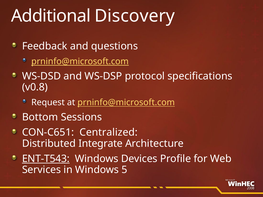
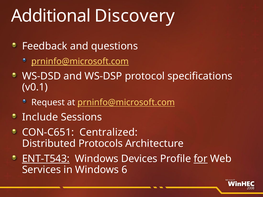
v0.8: v0.8 -> v0.1
Bottom: Bottom -> Include
Integrate: Integrate -> Protocols
for underline: none -> present
5: 5 -> 6
